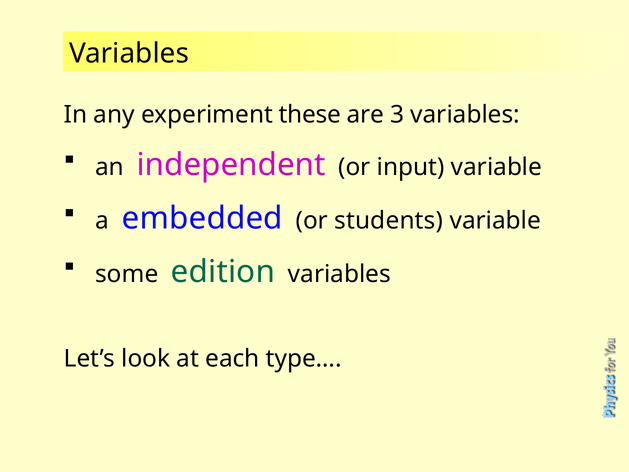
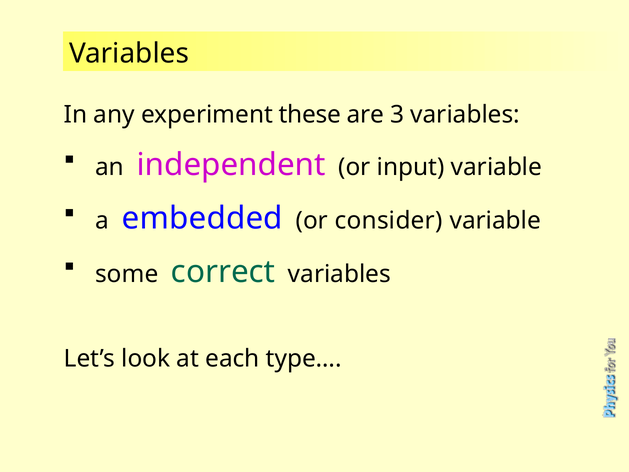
students: students -> consider
edition: edition -> correct
